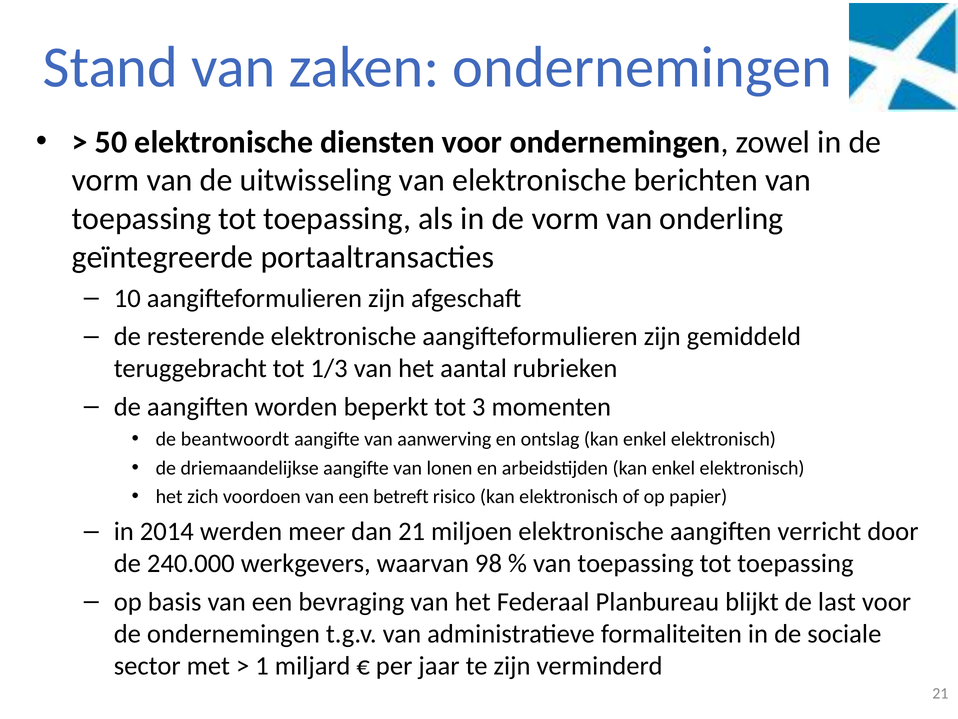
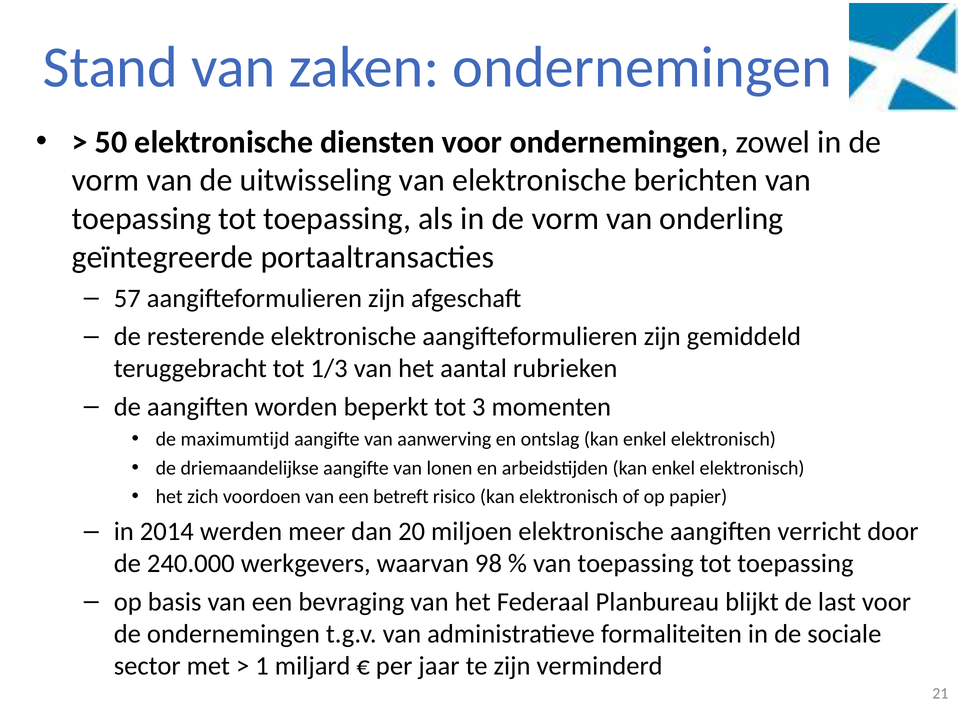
10: 10 -> 57
beantwoordt: beantwoordt -> maximumtijd
dan 21: 21 -> 20
